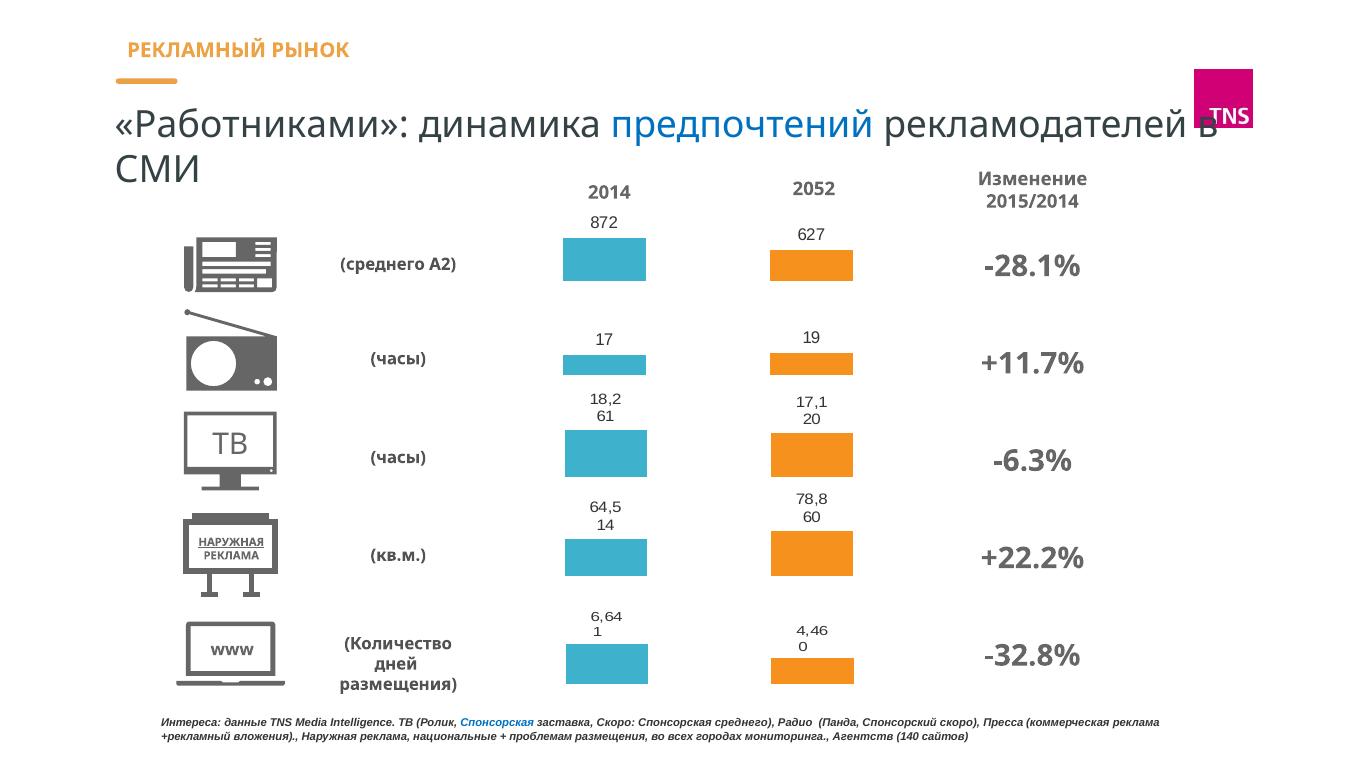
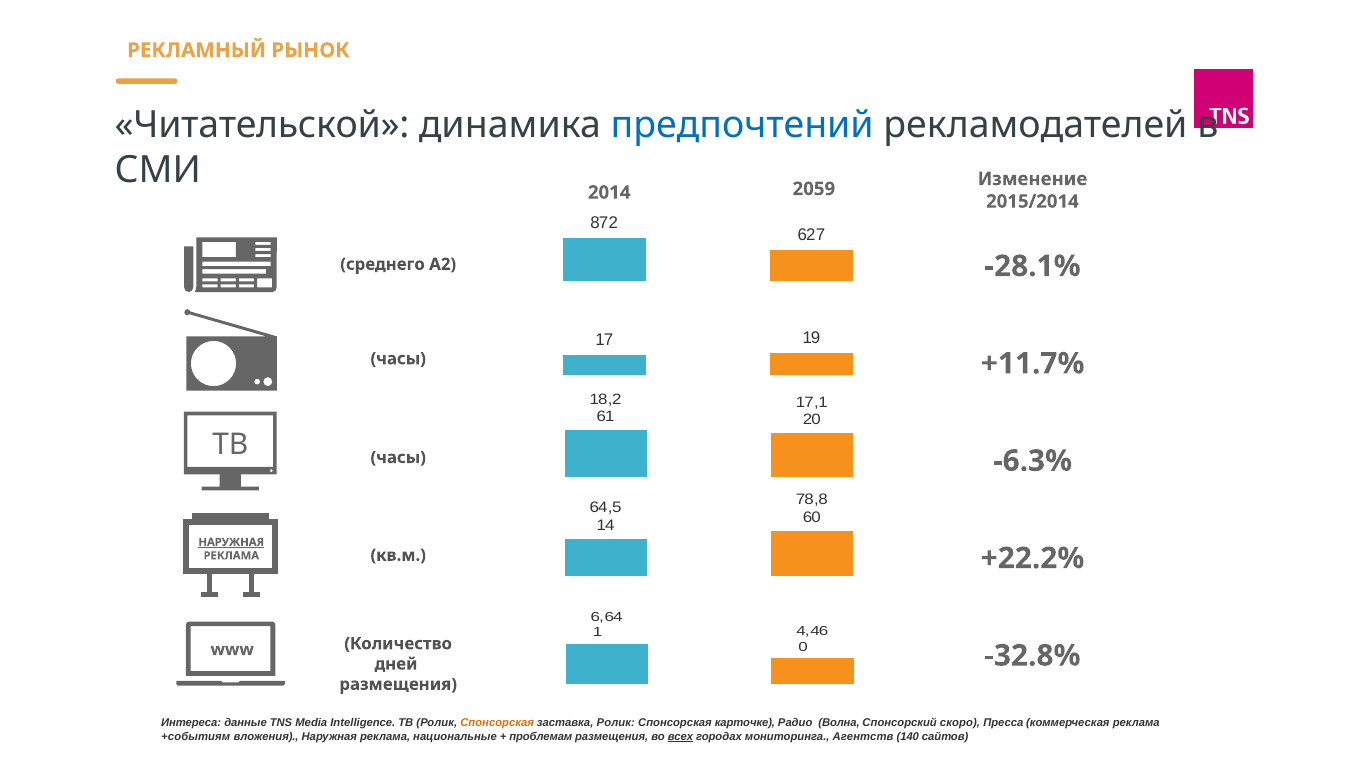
Работниками: Работниками -> Читательской
2052: 2052 -> 2059
Спонсорская at (497, 723) colour: blue -> orange
заставка Скоро: Скоро -> Ролик
Спонсорская среднего: среднего -> карточке
Панда: Панда -> Волна
+рекламный: +рекламный -> +событиям
всех underline: none -> present
